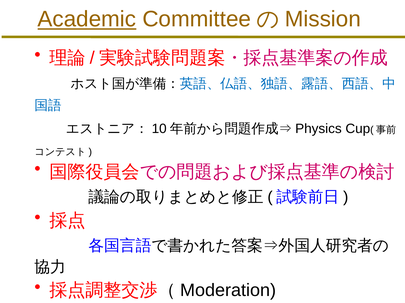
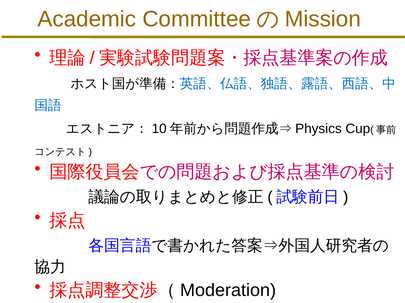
Academic underline: present -> none
